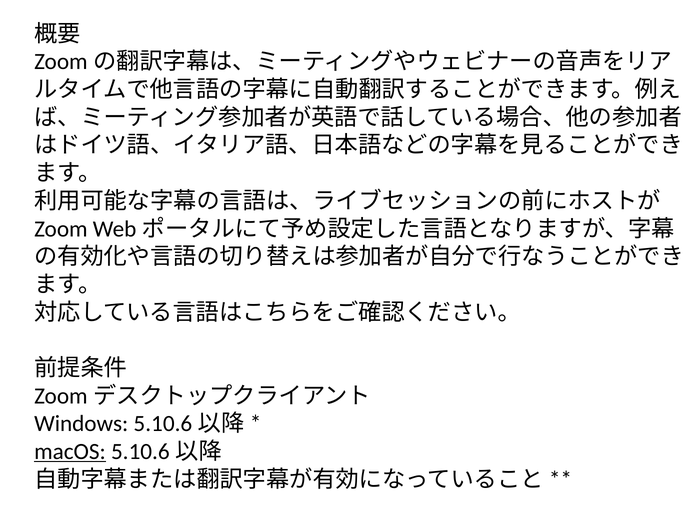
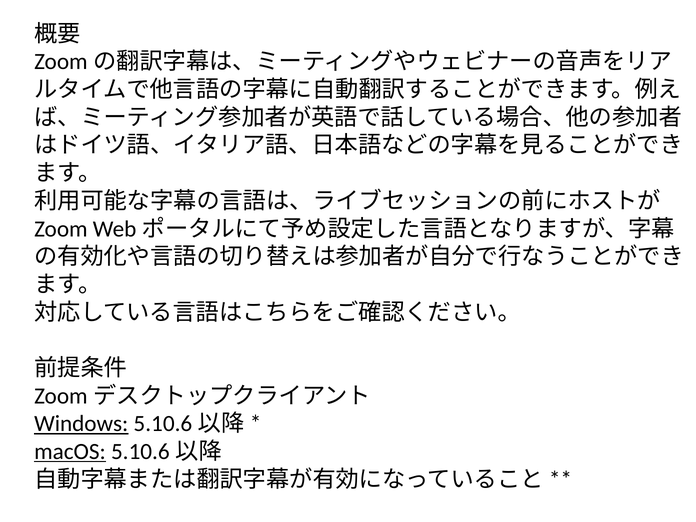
Windows underline: none -> present
